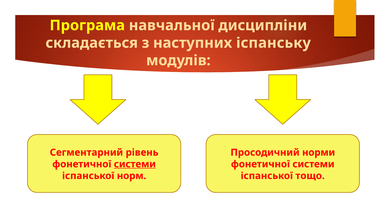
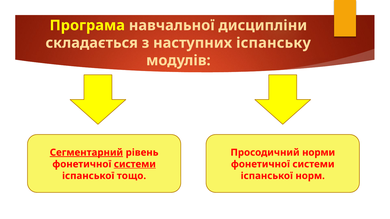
Сегментарний underline: none -> present
норм: норм -> тощо
тощо: тощо -> норм
